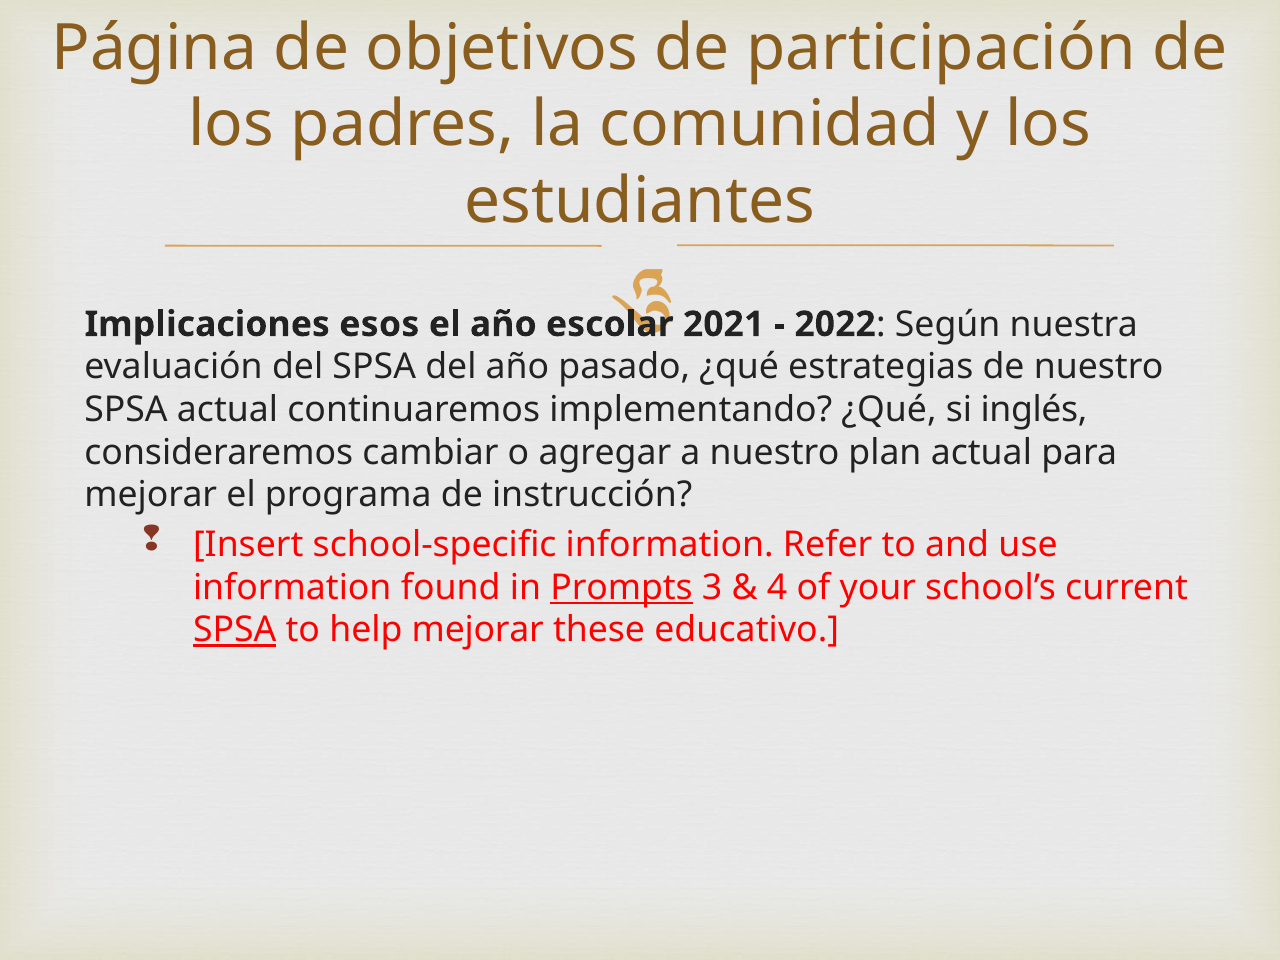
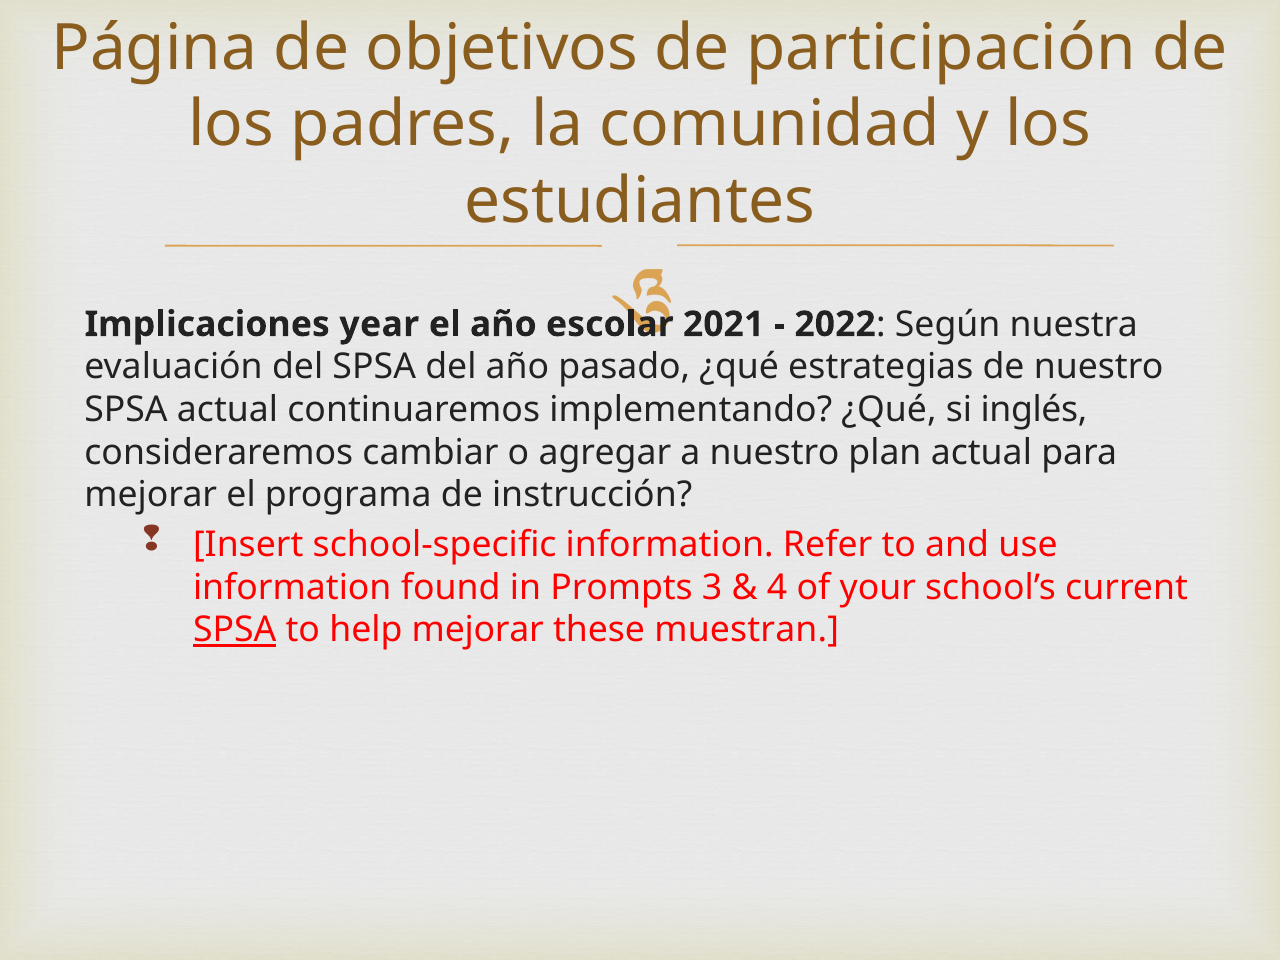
esos: esos -> year
Prompts underline: present -> none
educativo: educativo -> muestran
